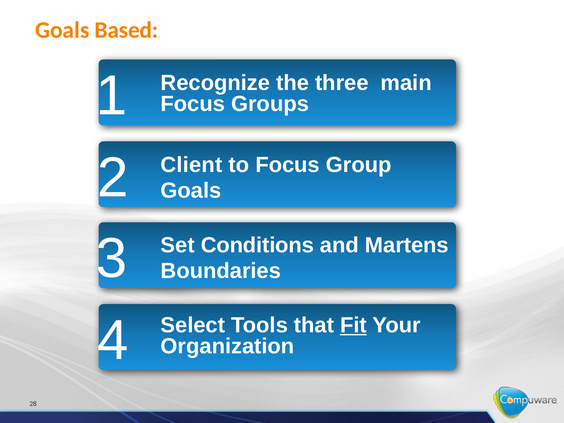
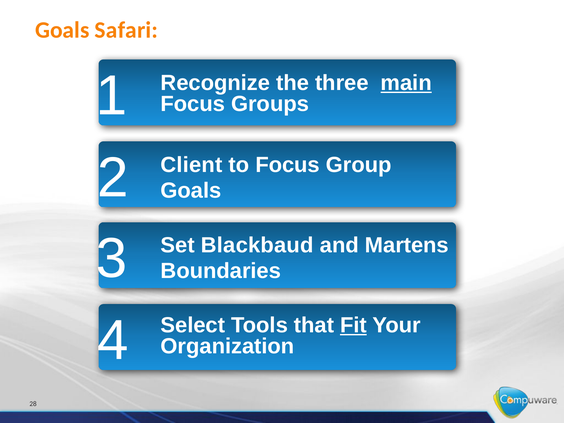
Based: Based -> Safari
main underline: none -> present
Conditions: Conditions -> Blackbaud
